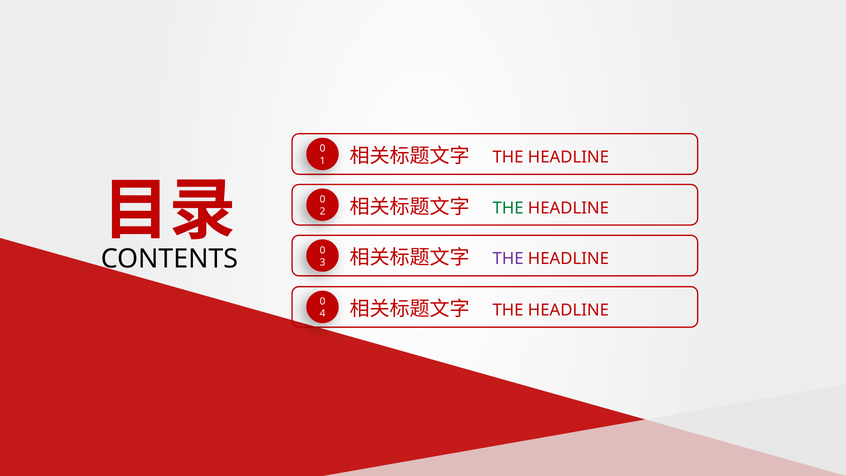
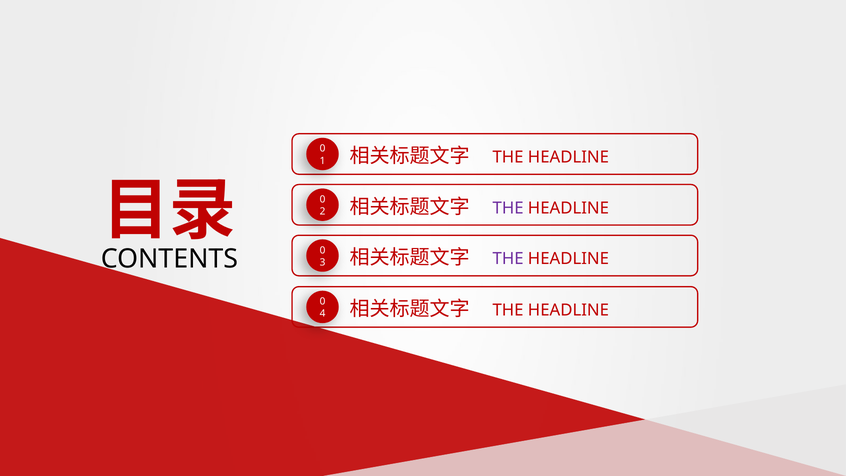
THE at (508, 208) colour: green -> purple
